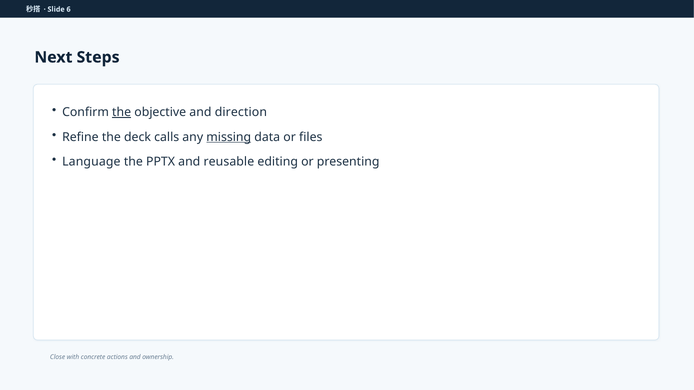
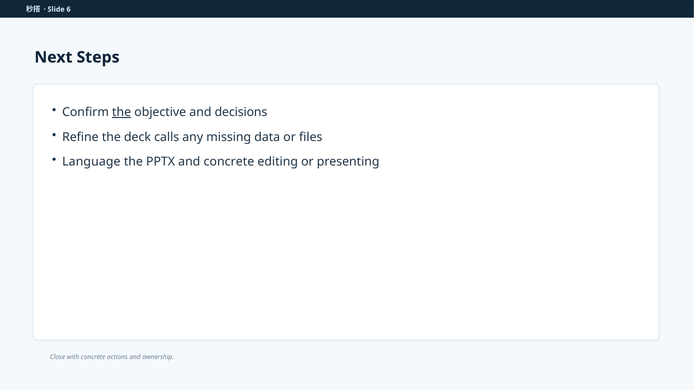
direction: direction -> decisions
missing underline: present -> none
and reusable: reusable -> concrete
